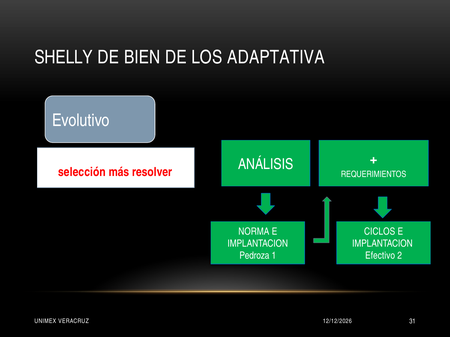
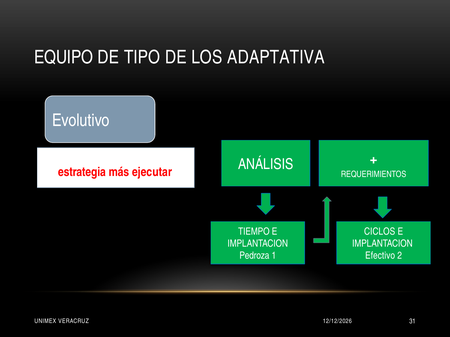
SHELLY: SHELLY -> EQUIPO
BIEN: BIEN -> TIPO
selección: selección -> estrategia
resolver: resolver -> ejecutar
NORMA: NORMA -> TIEMPO
